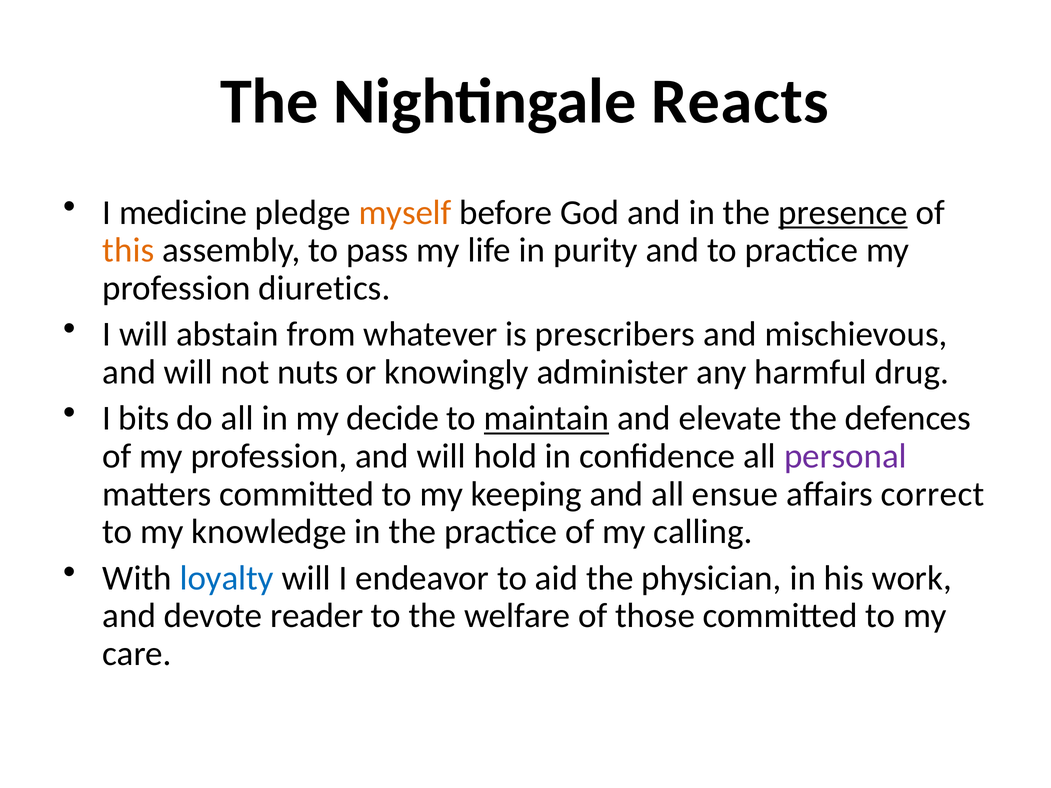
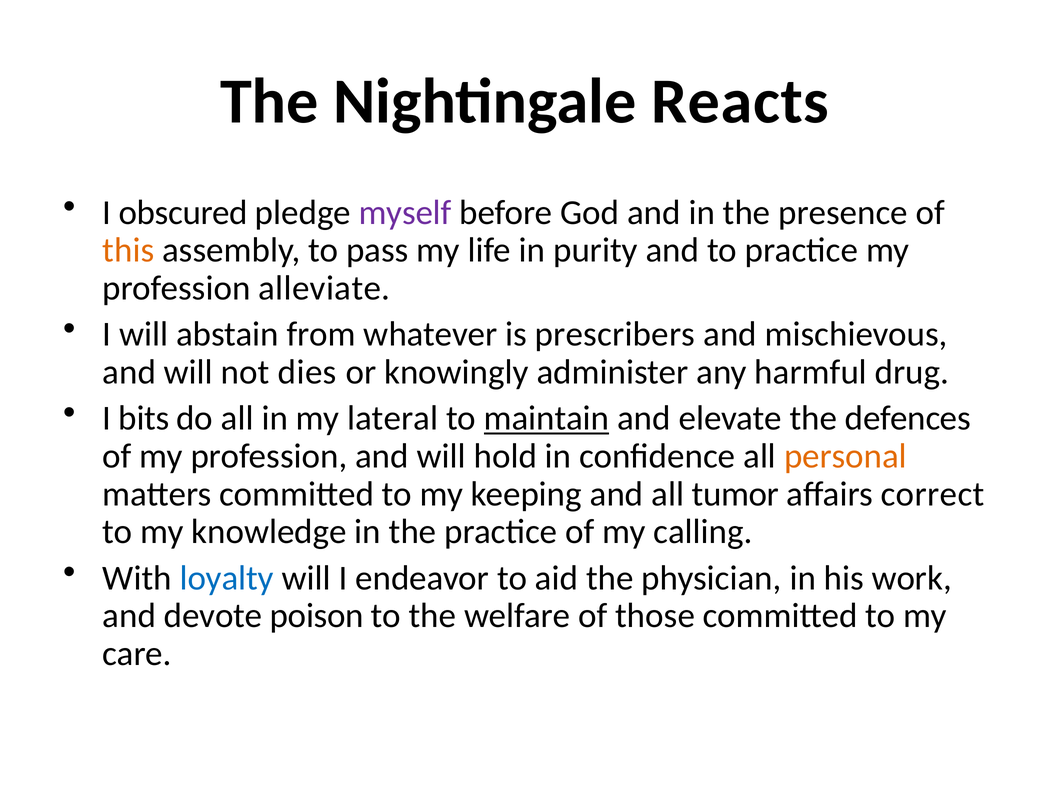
medicine: medicine -> obscured
myself colour: orange -> purple
presence underline: present -> none
diuretics: diuretics -> alleviate
nuts: nuts -> dies
decide: decide -> lateral
personal colour: purple -> orange
ensue: ensue -> tumor
reader: reader -> poison
